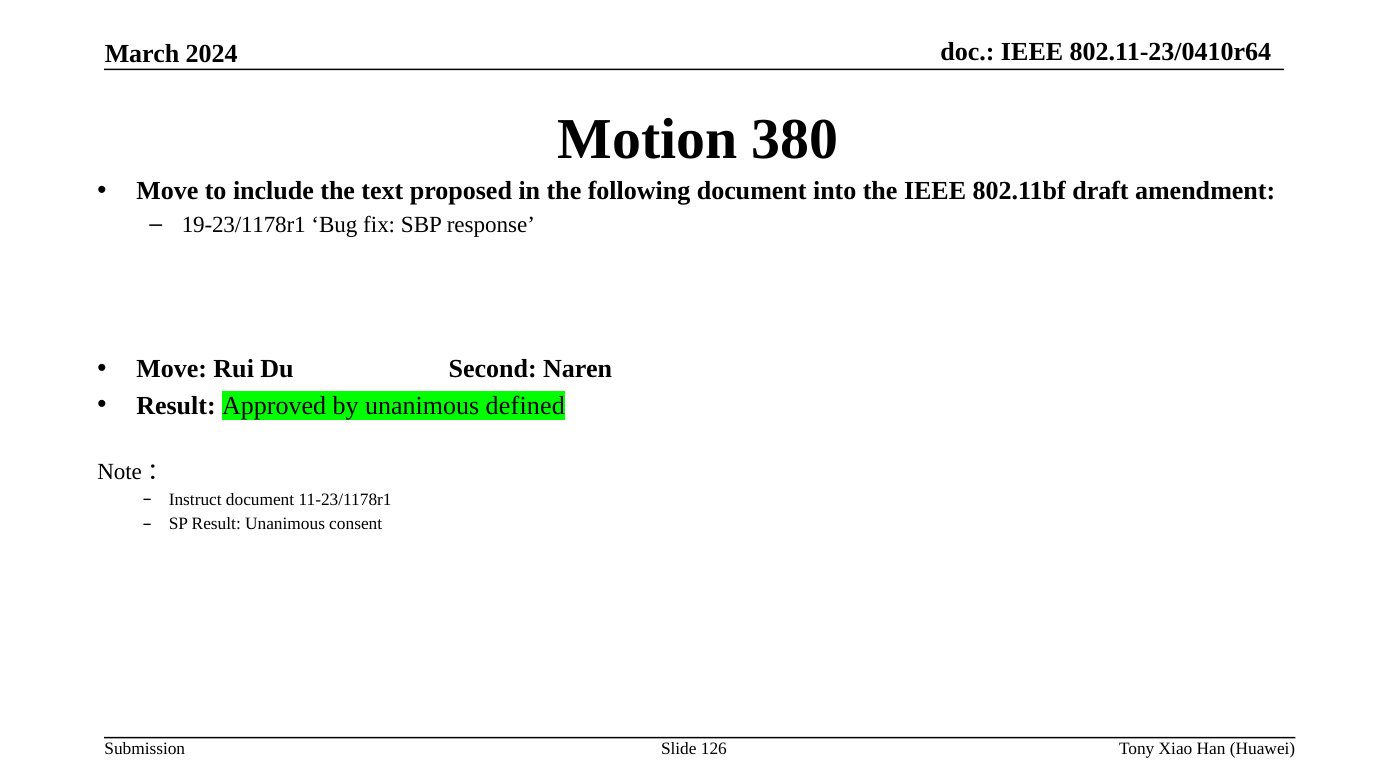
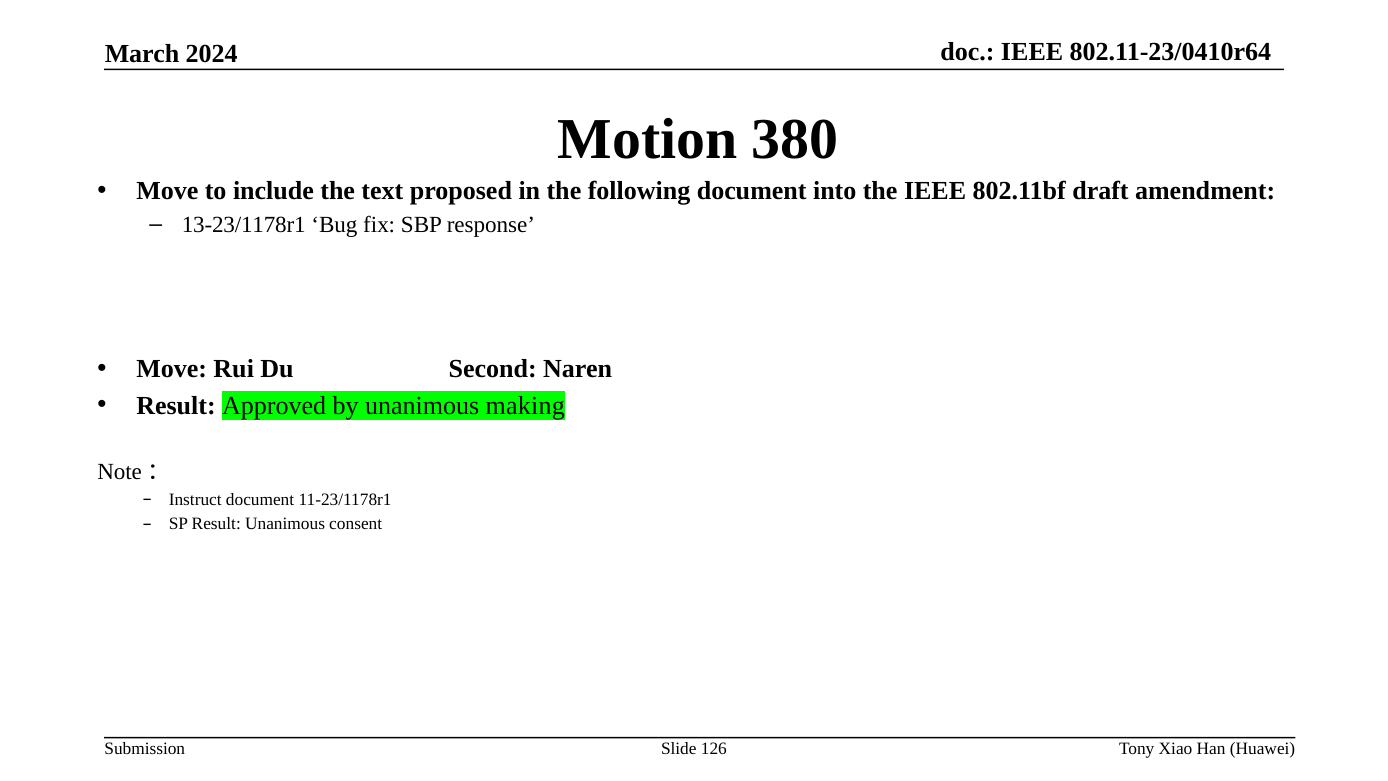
19-23/1178r1: 19-23/1178r1 -> 13-23/1178r1
defined: defined -> making
